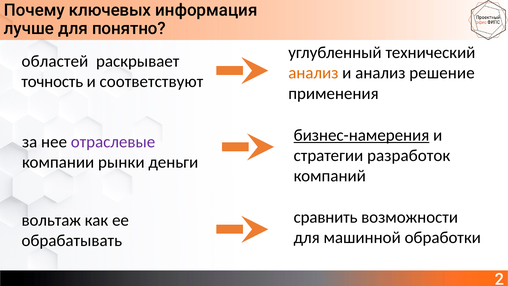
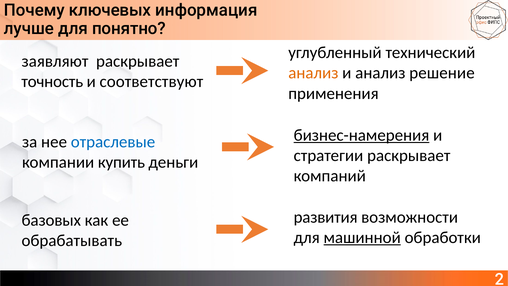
областей: областей -> заявляют
отраслевые colour: purple -> blue
стратегии разработок: разработок -> раскрывает
рынки: рынки -> купить
сравнить: сравнить -> развития
вольтаж: вольтаж -> базовых
машинной underline: none -> present
